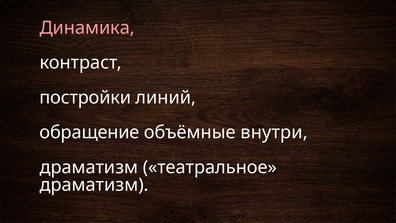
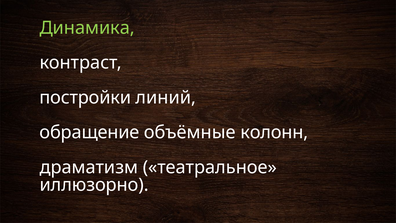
Динамика colour: pink -> light green
внутри: внутри -> колонн
драматизм at (94, 185): драматизм -> иллюзорно
